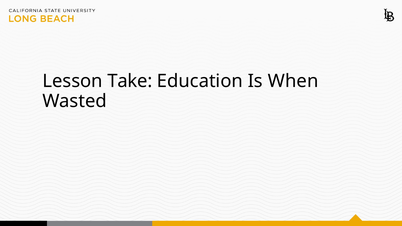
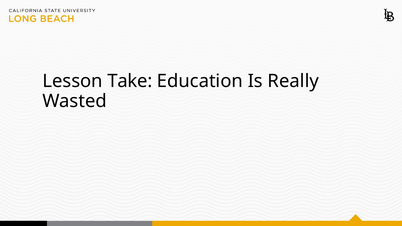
When: When -> Really
